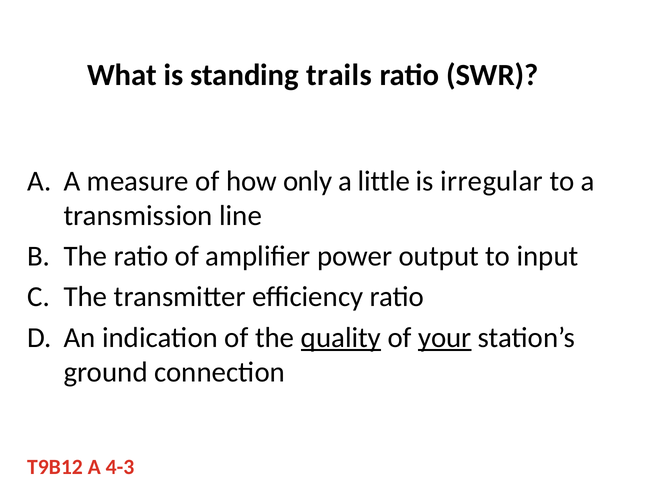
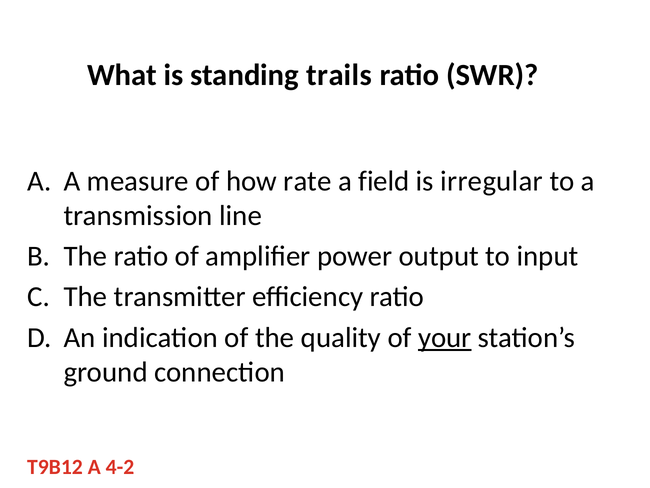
only: only -> rate
little: little -> field
quality underline: present -> none
4-3: 4-3 -> 4-2
